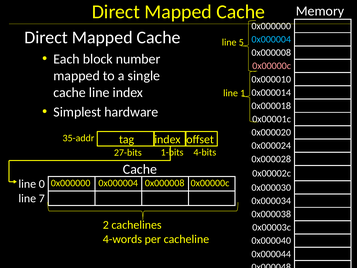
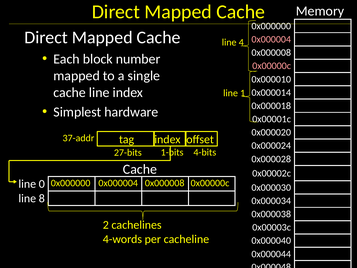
0x000004 at (271, 39) colour: light blue -> pink
5: 5 -> 4
35-addr: 35-addr -> 37-addr
7: 7 -> 8
